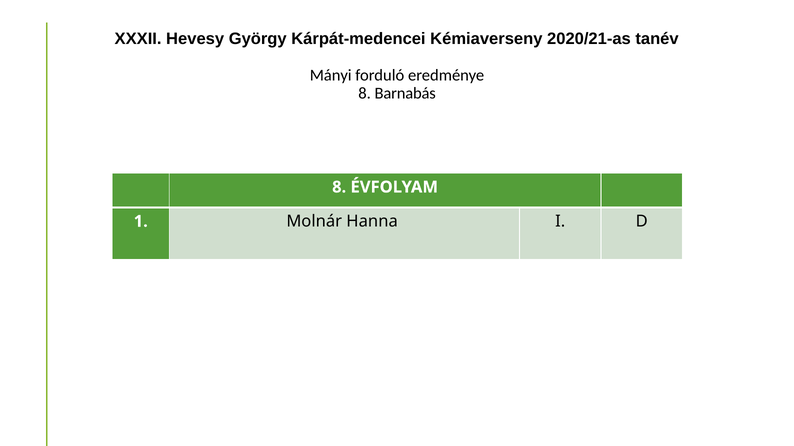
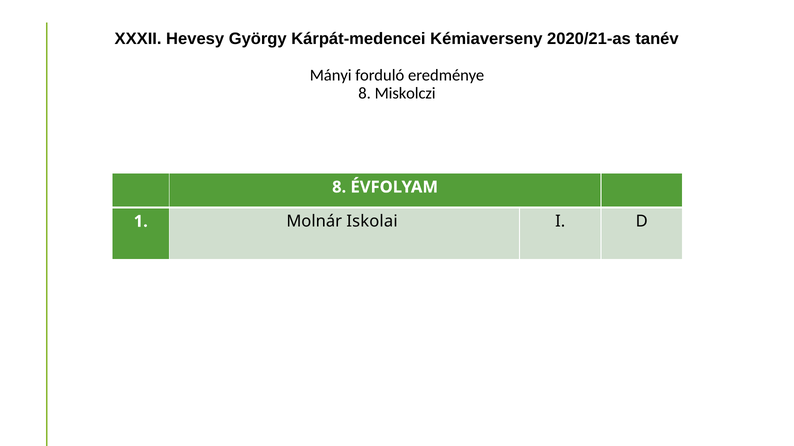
Barnabás: Barnabás -> Miskolczi
Hanna: Hanna -> Iskolai
